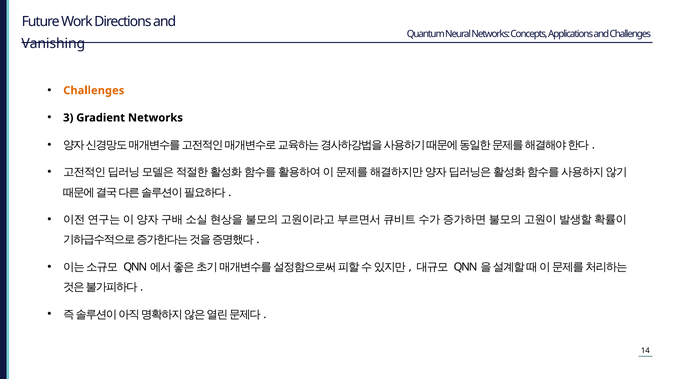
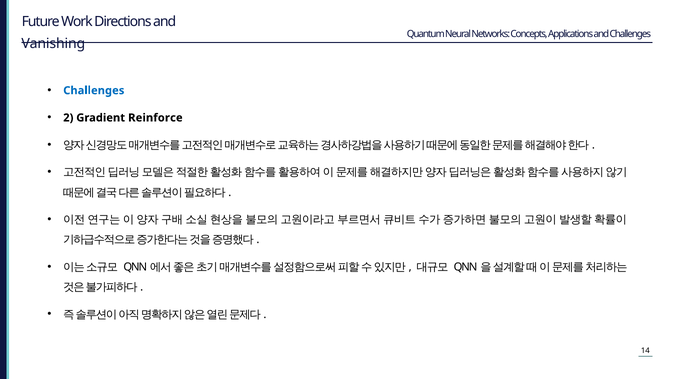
Challenges at (94, 91) colour: orange -> blue
3: 3 -> 2
Gradient Networks: Networks -> Reinforce
